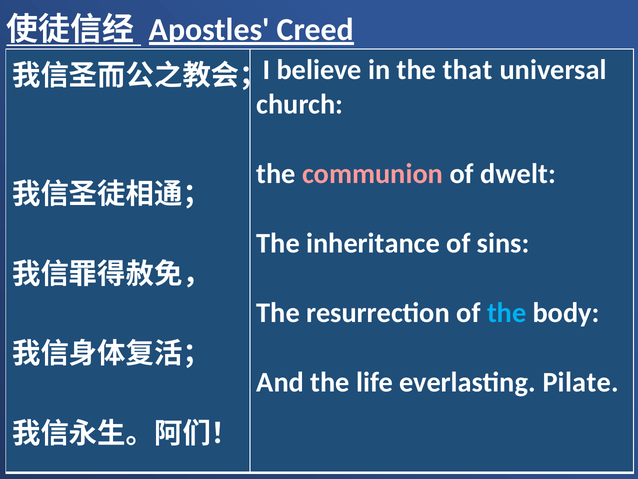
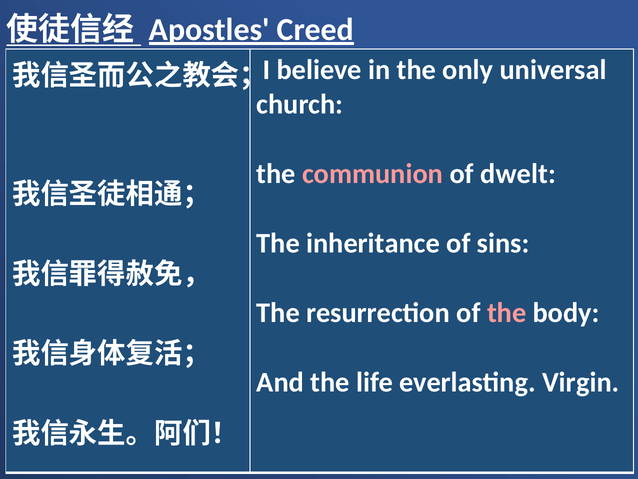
that: that -> only
the at (507, 312) colour: light blue -> pink
Pilate: Pilate -> Virgin
